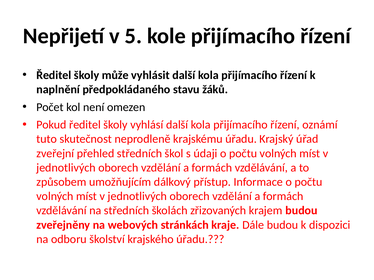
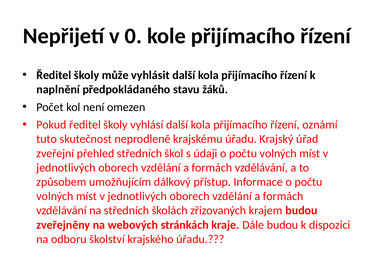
5: 5 -> 0
